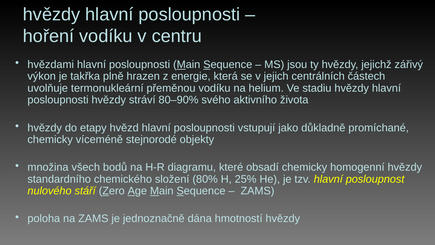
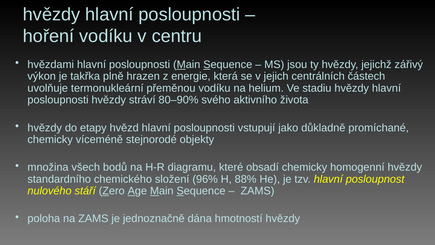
80%: 80% -> 96%
25%: 25% -> 88%
